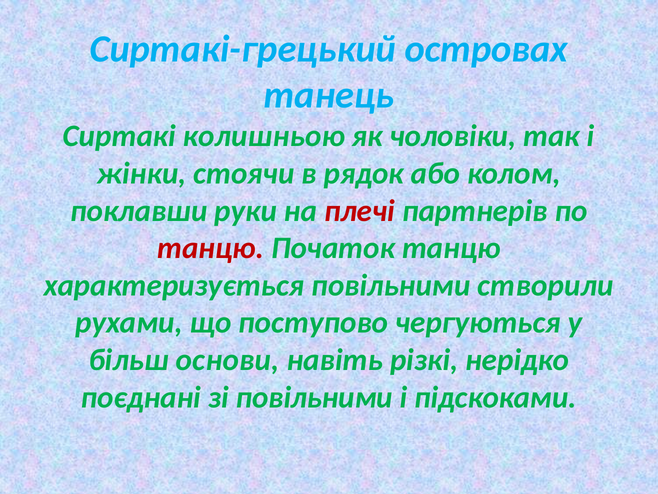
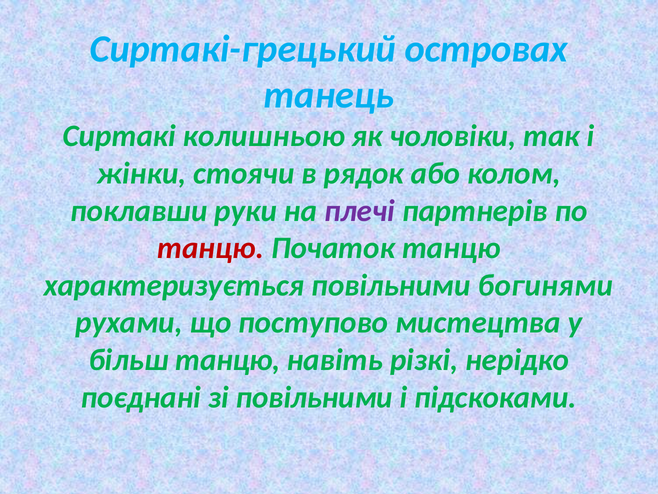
плечі colour: red -> purple
створили: створили -> богинями
чергуються: чергуються -> мистецтва
більш основи: основи -> танцю
